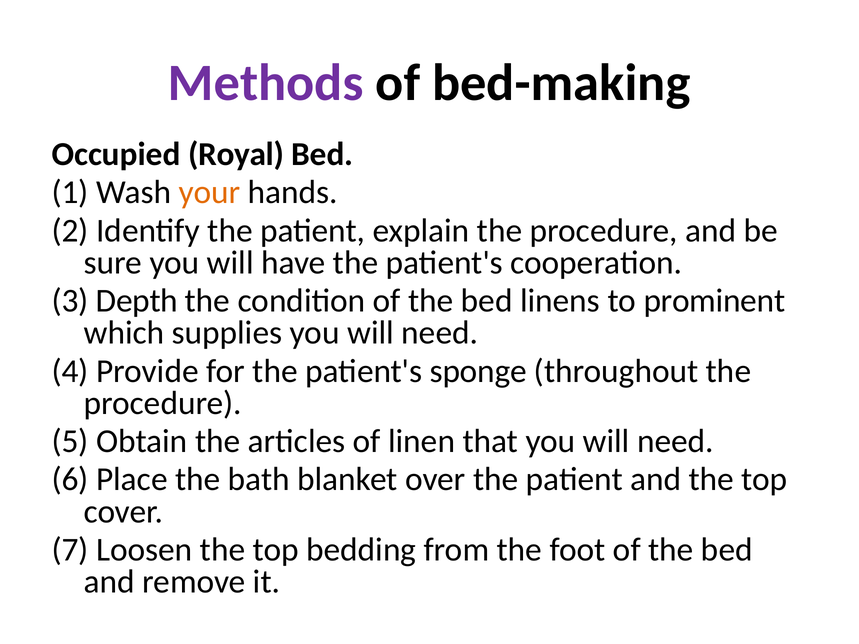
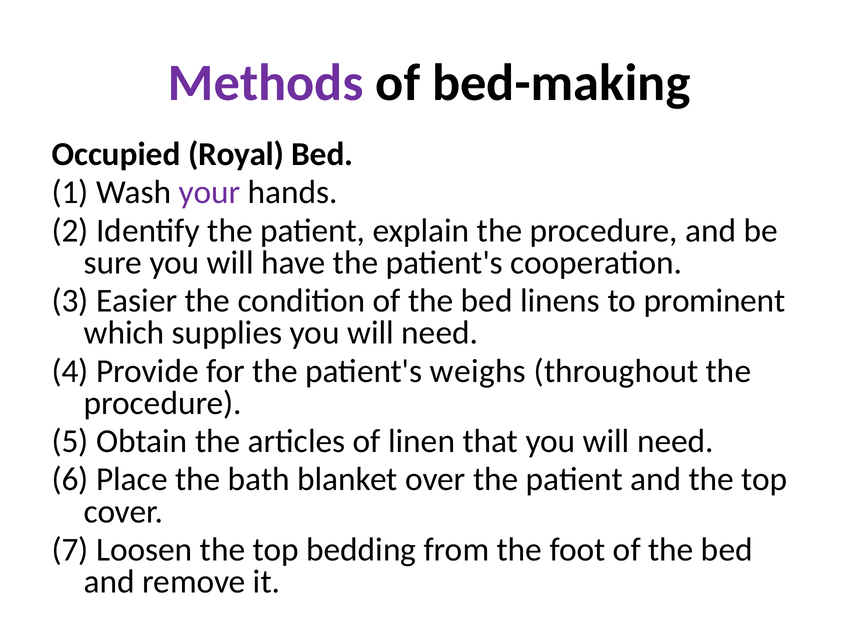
your colour: orange -> purple
Depth: Depth -> Easier
sponge: sponge -> weighs
